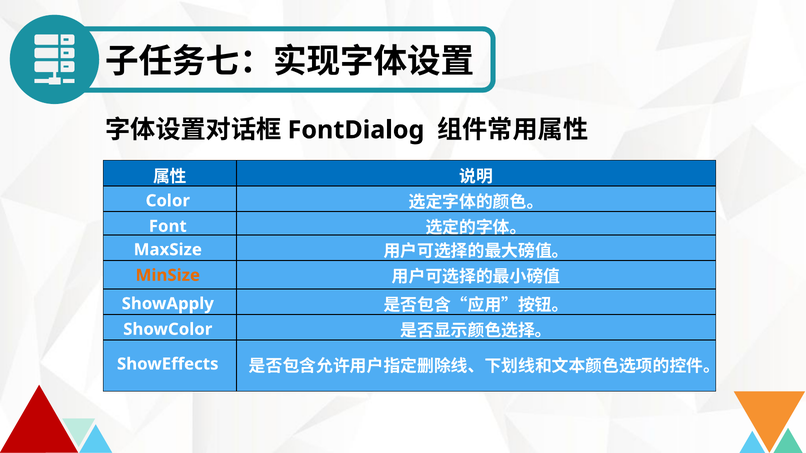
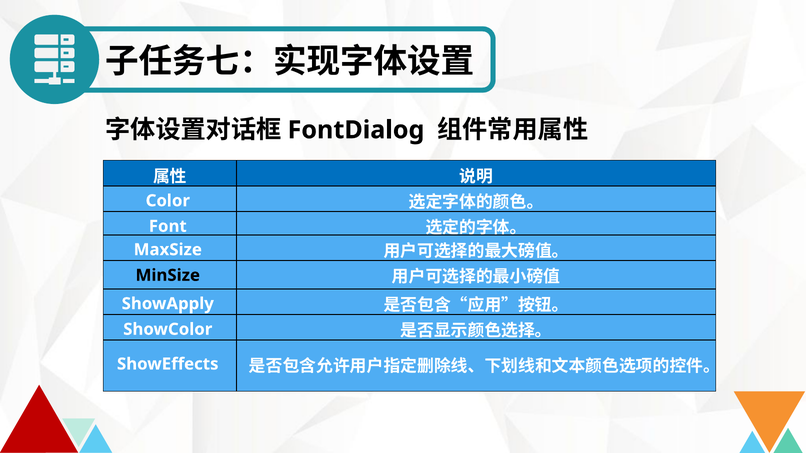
MinSize colour: orange -> black
